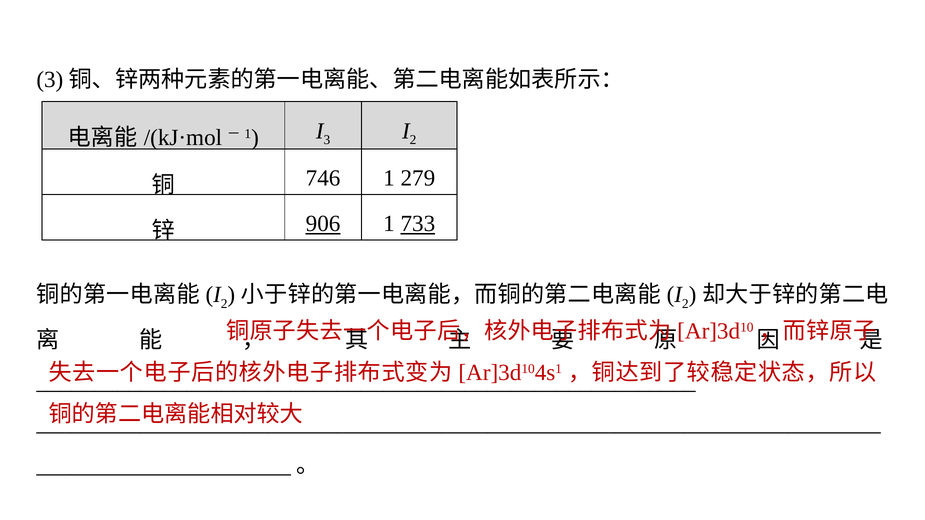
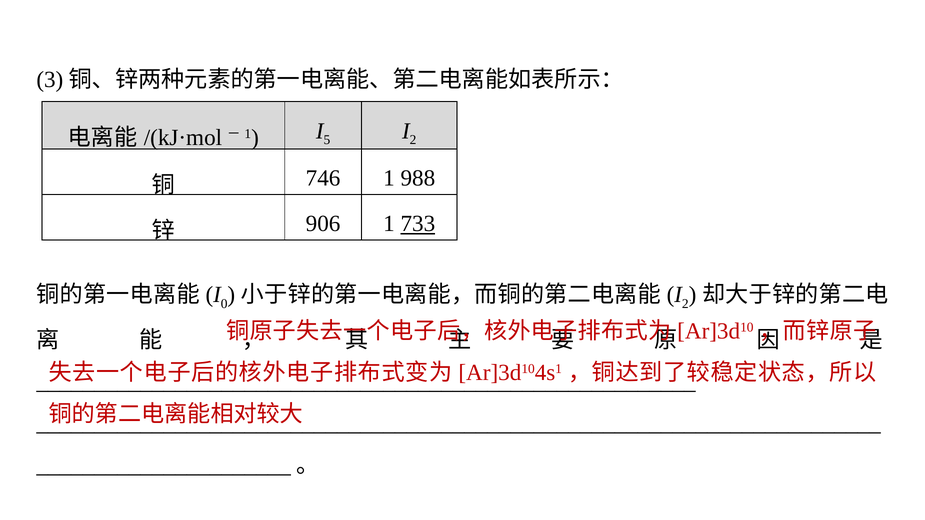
3: 3 -> 5
279: 279 -> 988
906 underline: present -> none
2 at (224, 304): 2 -> 0
